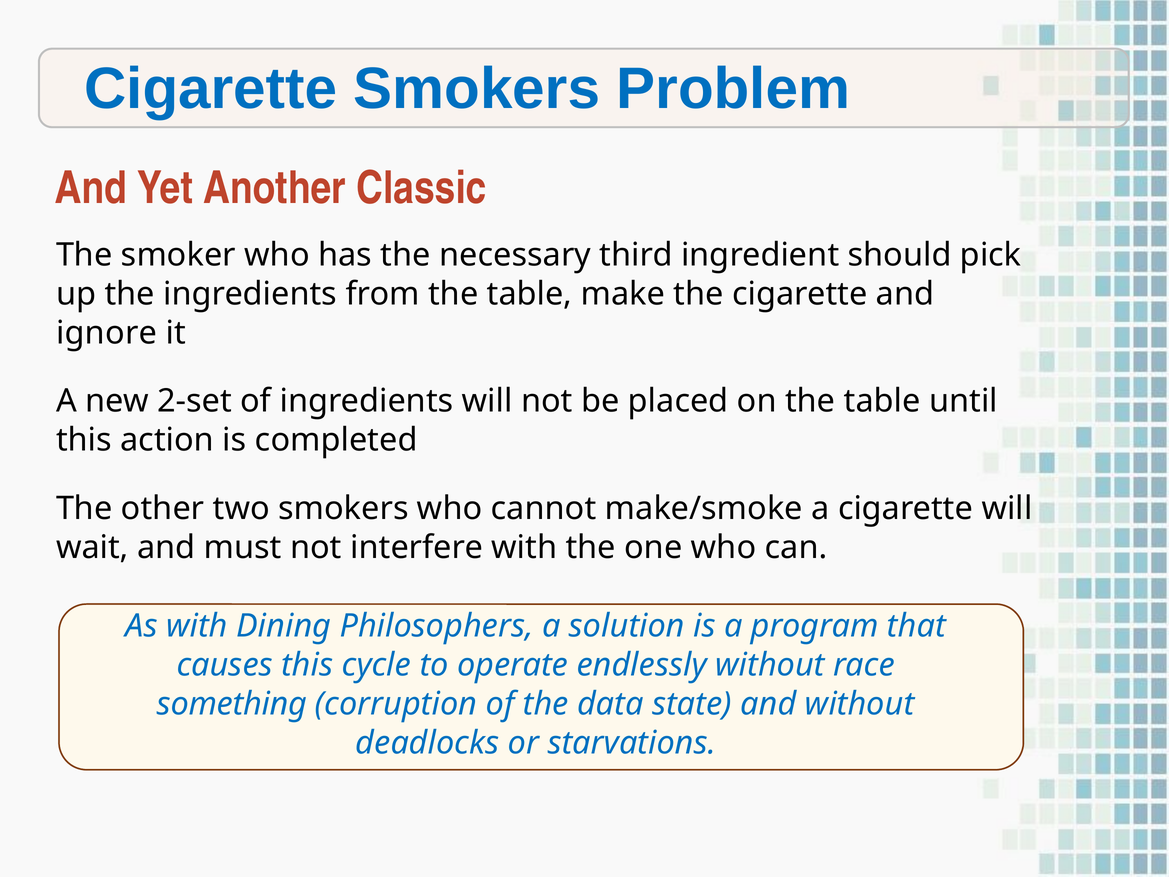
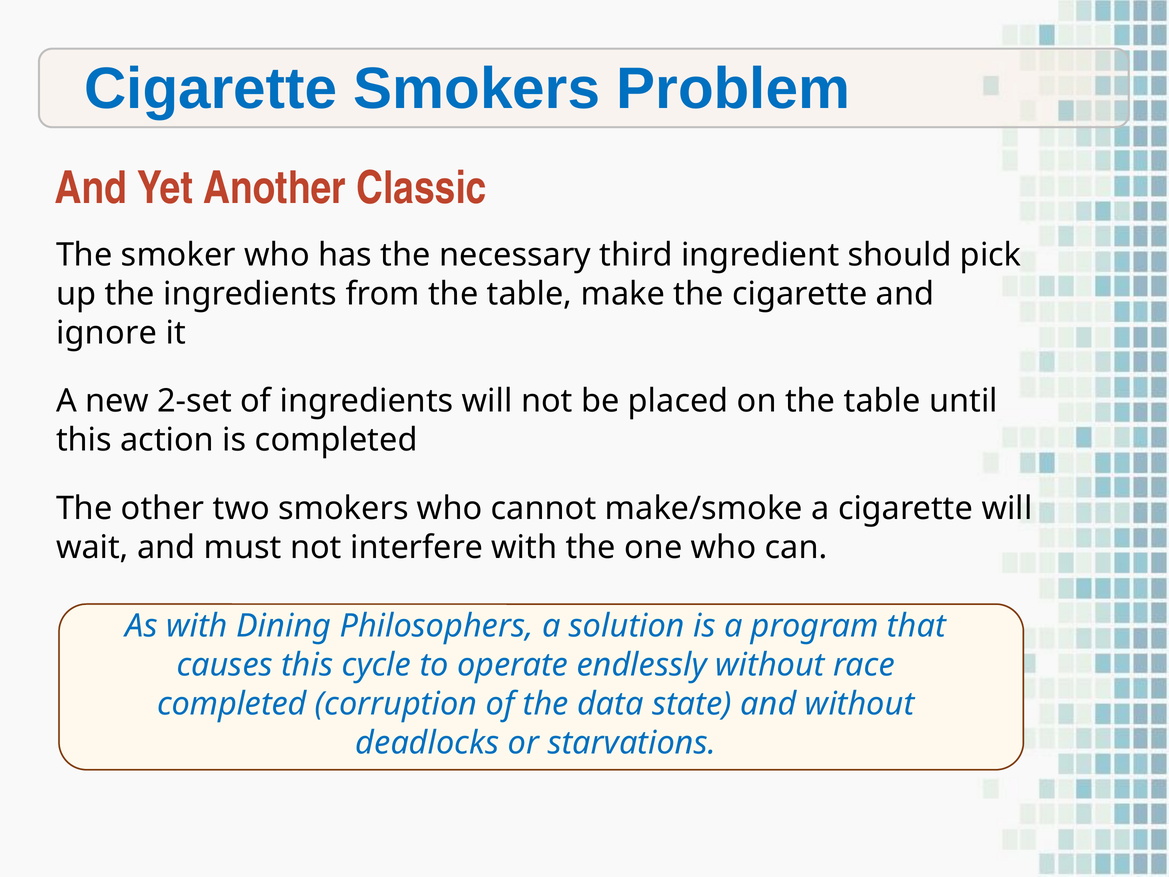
something at (232, 704): something -> completed
